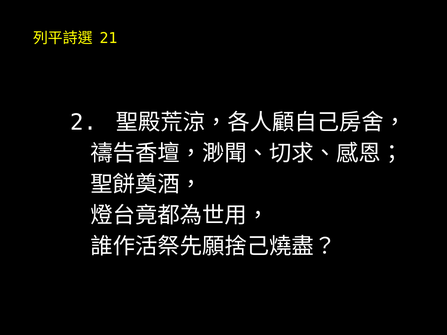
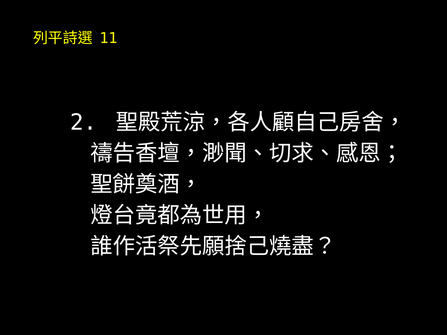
21: 21 -> 11
